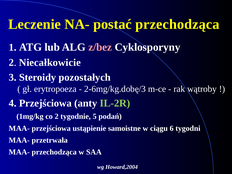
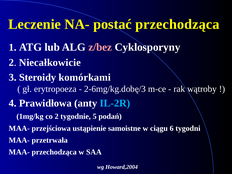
pozostałych: pozostałych -> komórkami
4 Przejściowa: Przejściowa -> Prawidłowa
IL-2R colour: light green -> light blue
